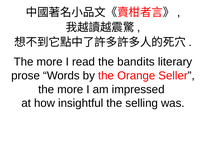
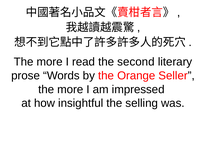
bandits: bandits -> second
